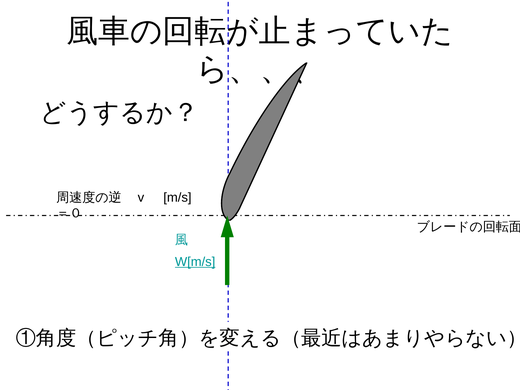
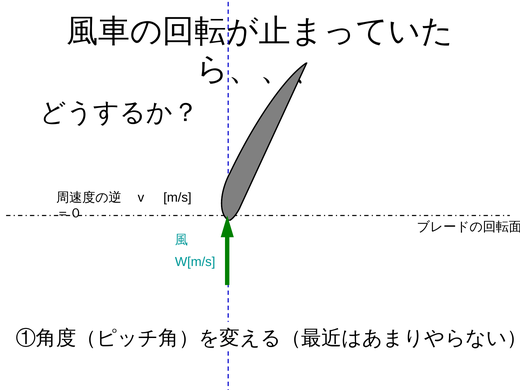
W[m/s underline: present -> none
